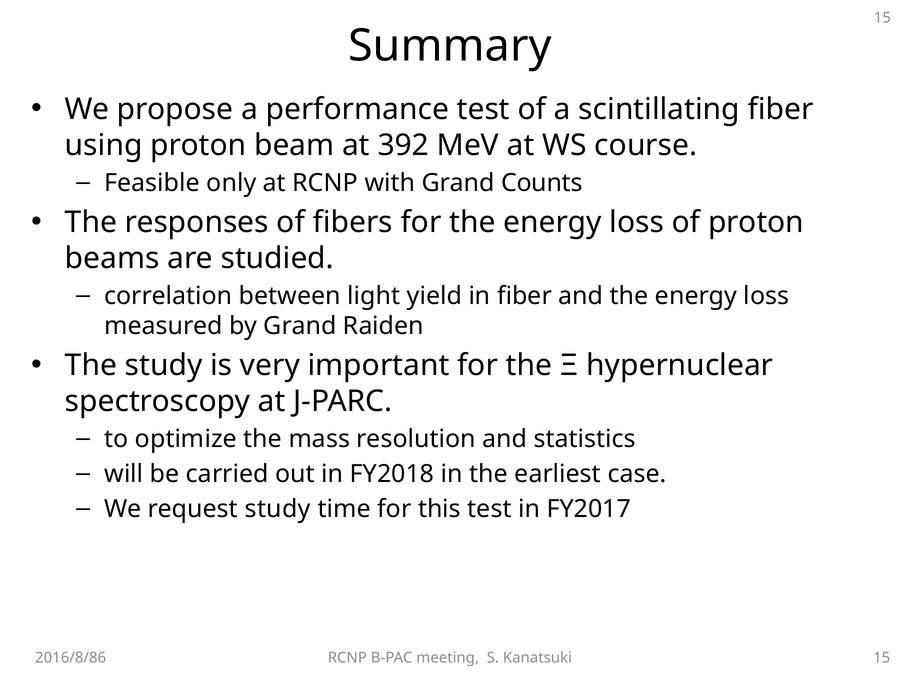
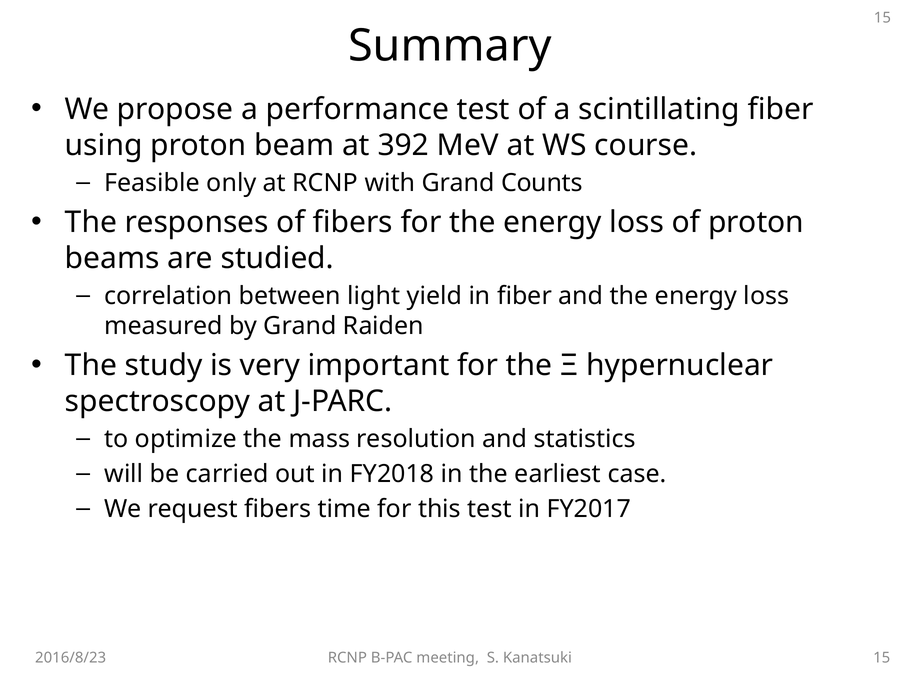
request study: study -> fibers
2016/8/86: 2016/8/86 -> 2016/8/23
